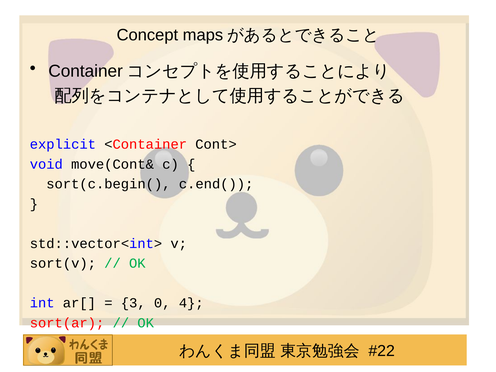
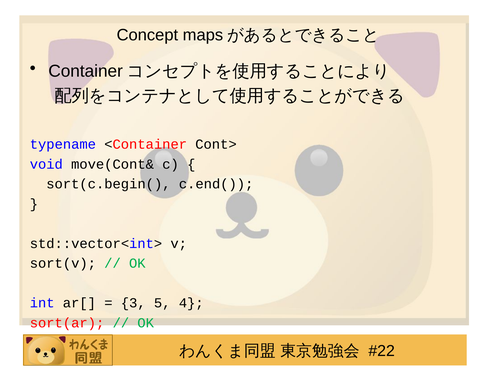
explicit: explicit -> typename
0: 0 -> 5
